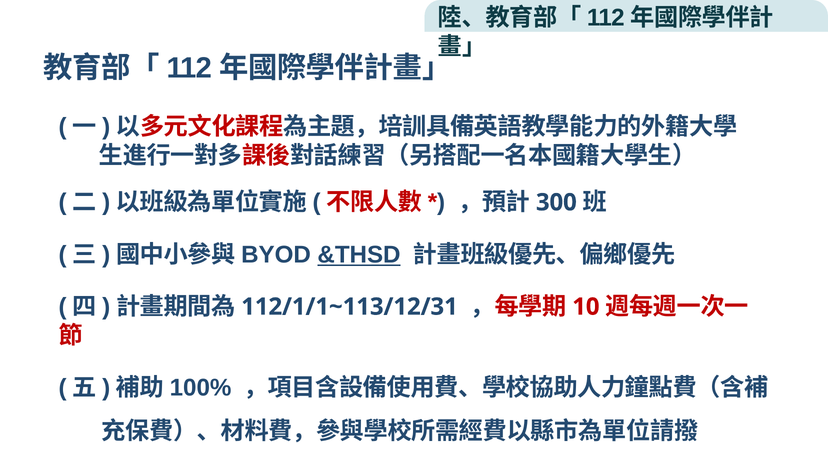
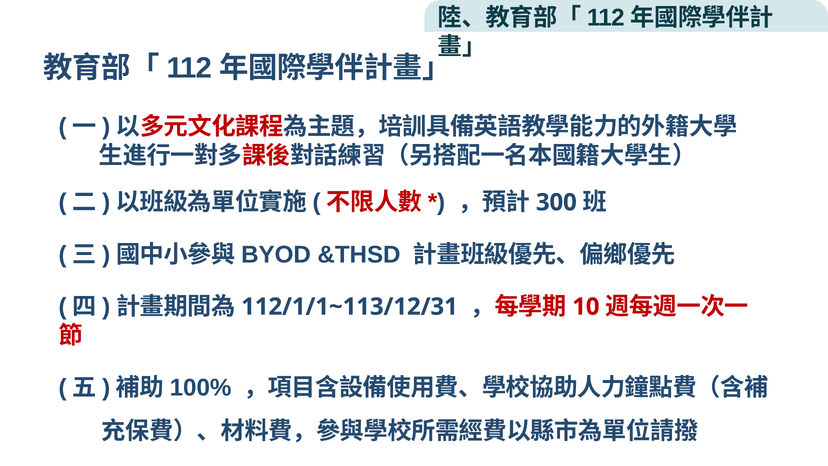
&THSD underline: present -> none
